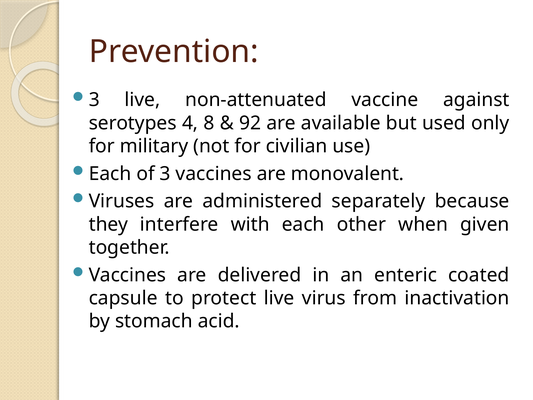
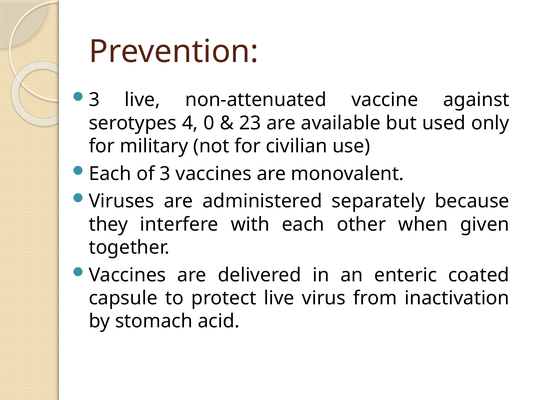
8: 8 -> 0
92: 92 -> 23
